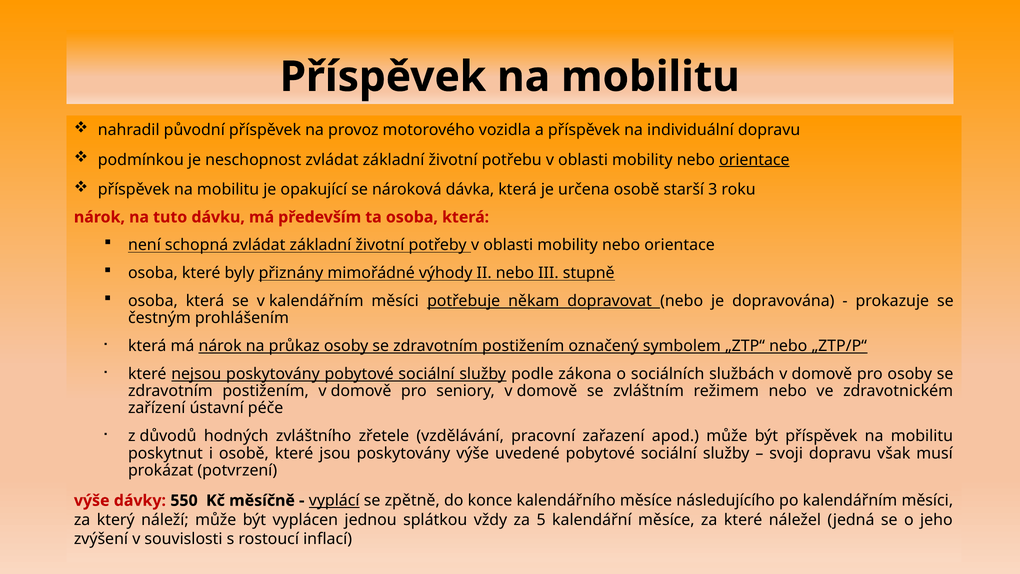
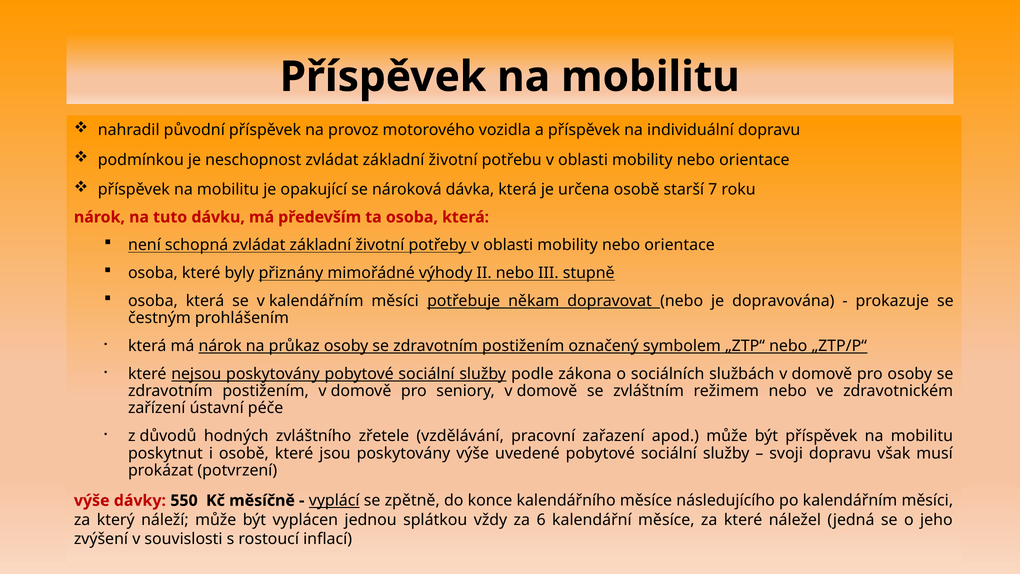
orientace at (754, 160) underline: present -> none
3: 3 -> 7
5: 5 -> 6
